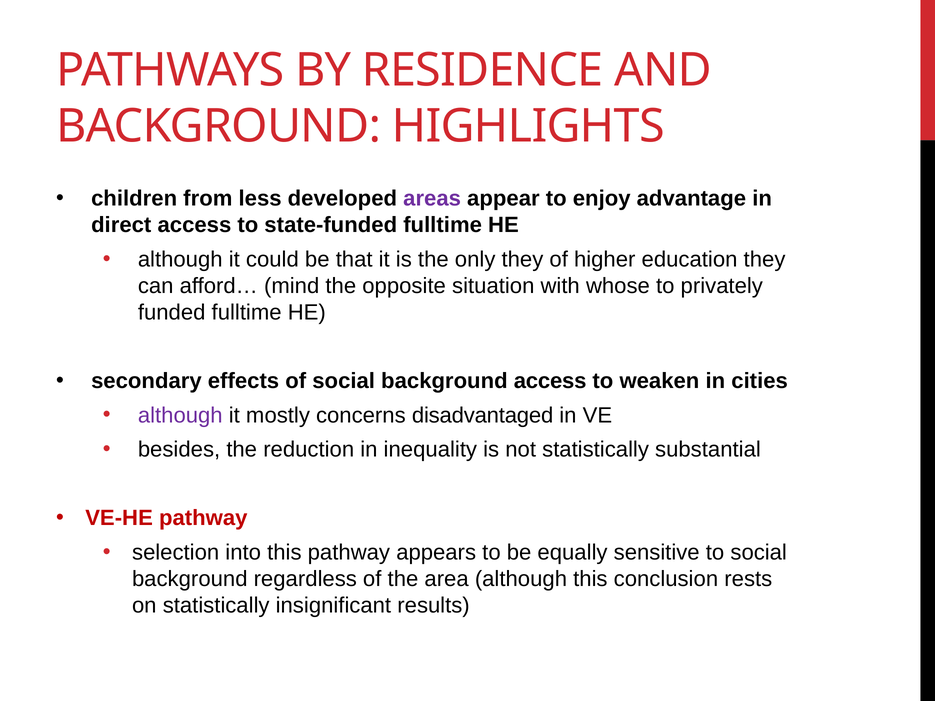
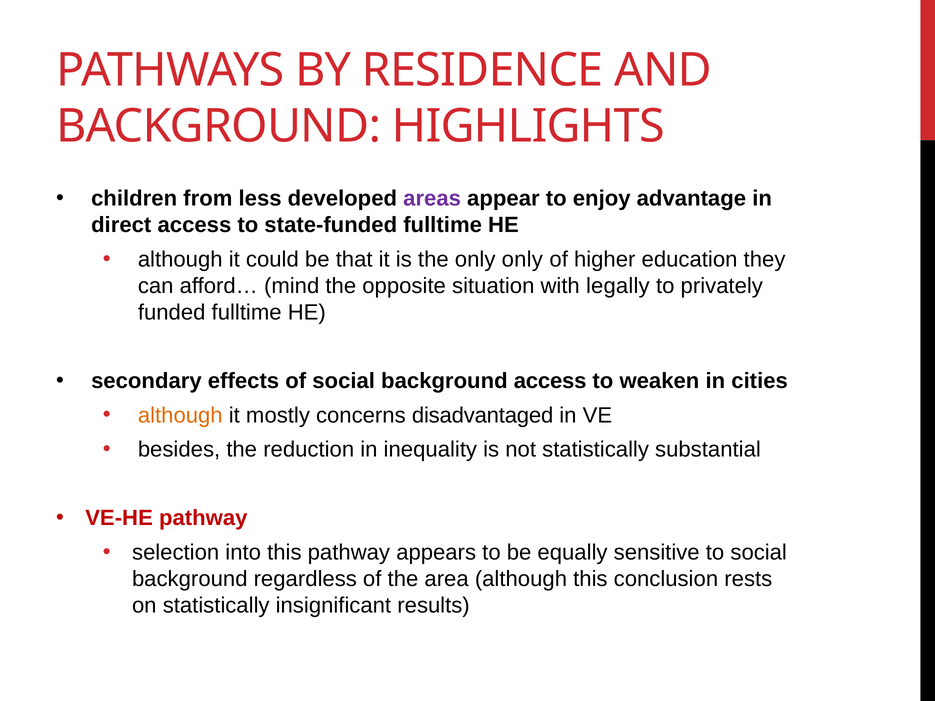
only they: they -> only
whose: whose -> legally
although at (180, 415) colour: purple -> orange
